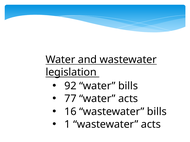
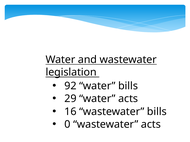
77: 77 -> 29
1: 1 -> 0
